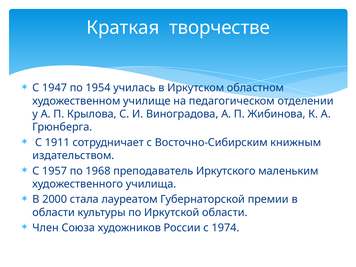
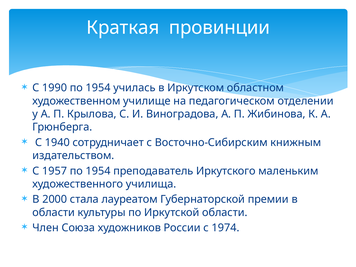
творчестве: творчестве -> провинции
1947: 1947 -> 1990
1911: 1911 -> 1940
1957 по 1968: 1968 -> 1954
